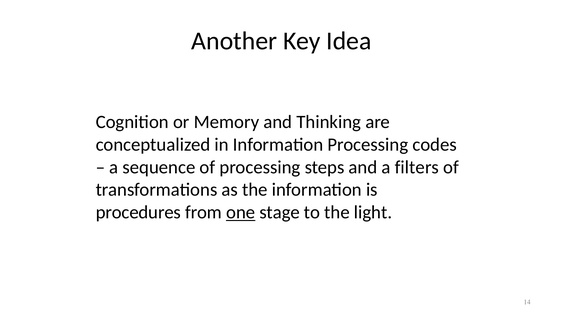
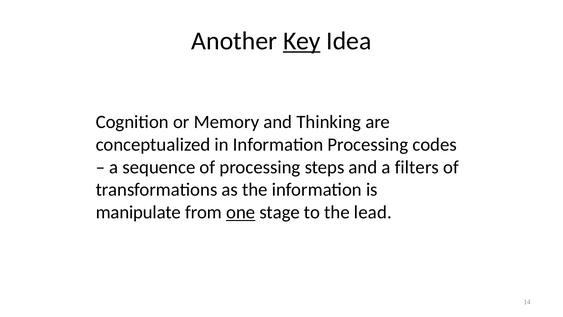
Key underline: none -> present
procedures: procedures -> manipulate
light: light -> lead
